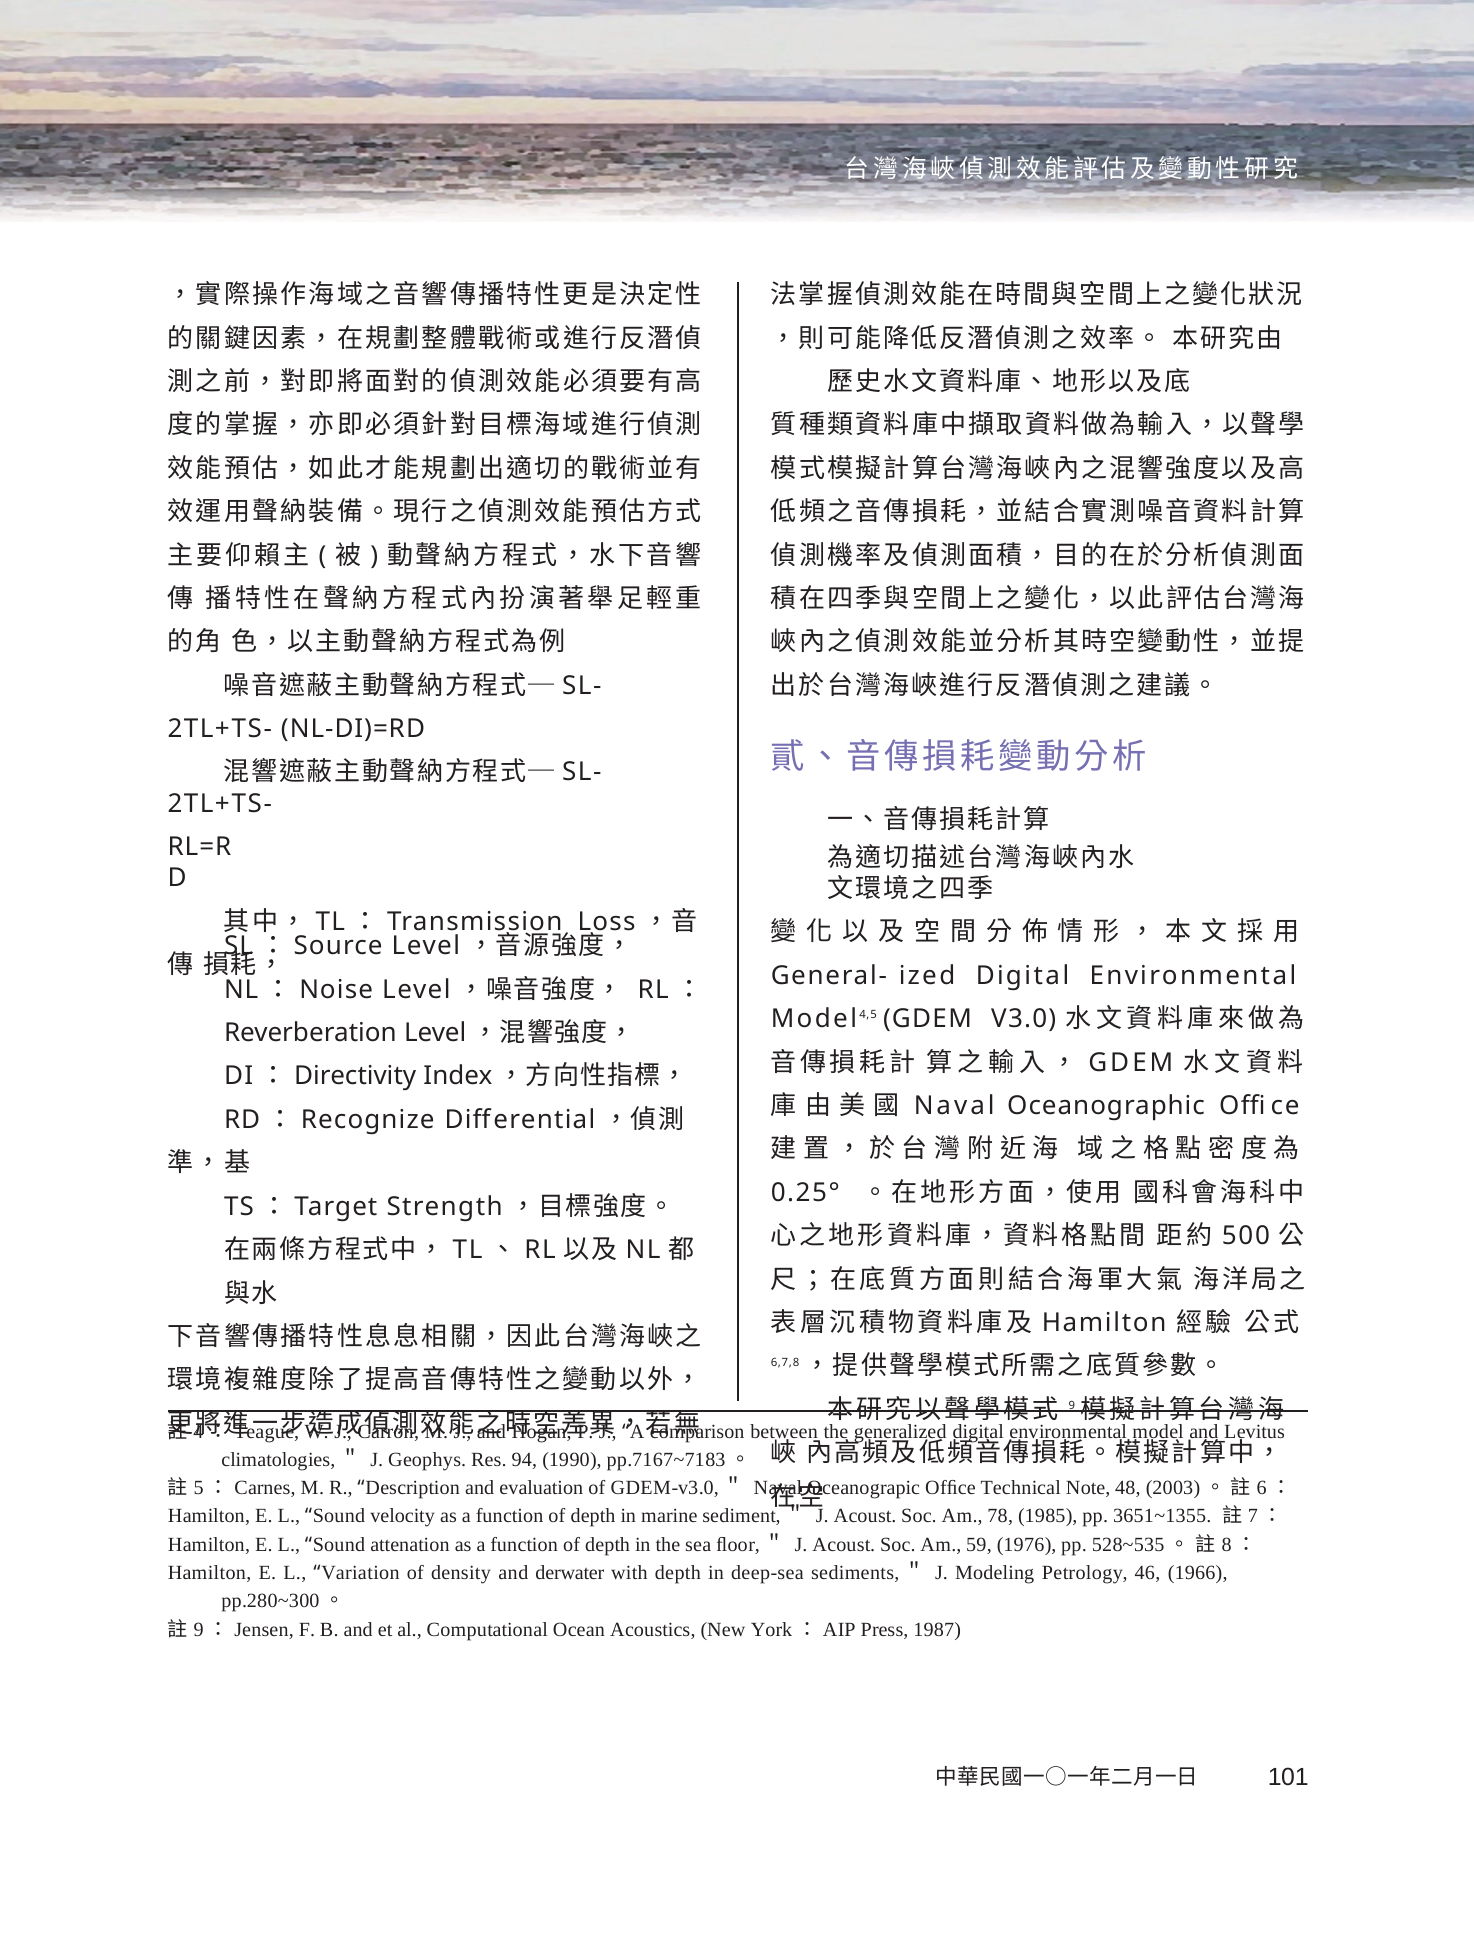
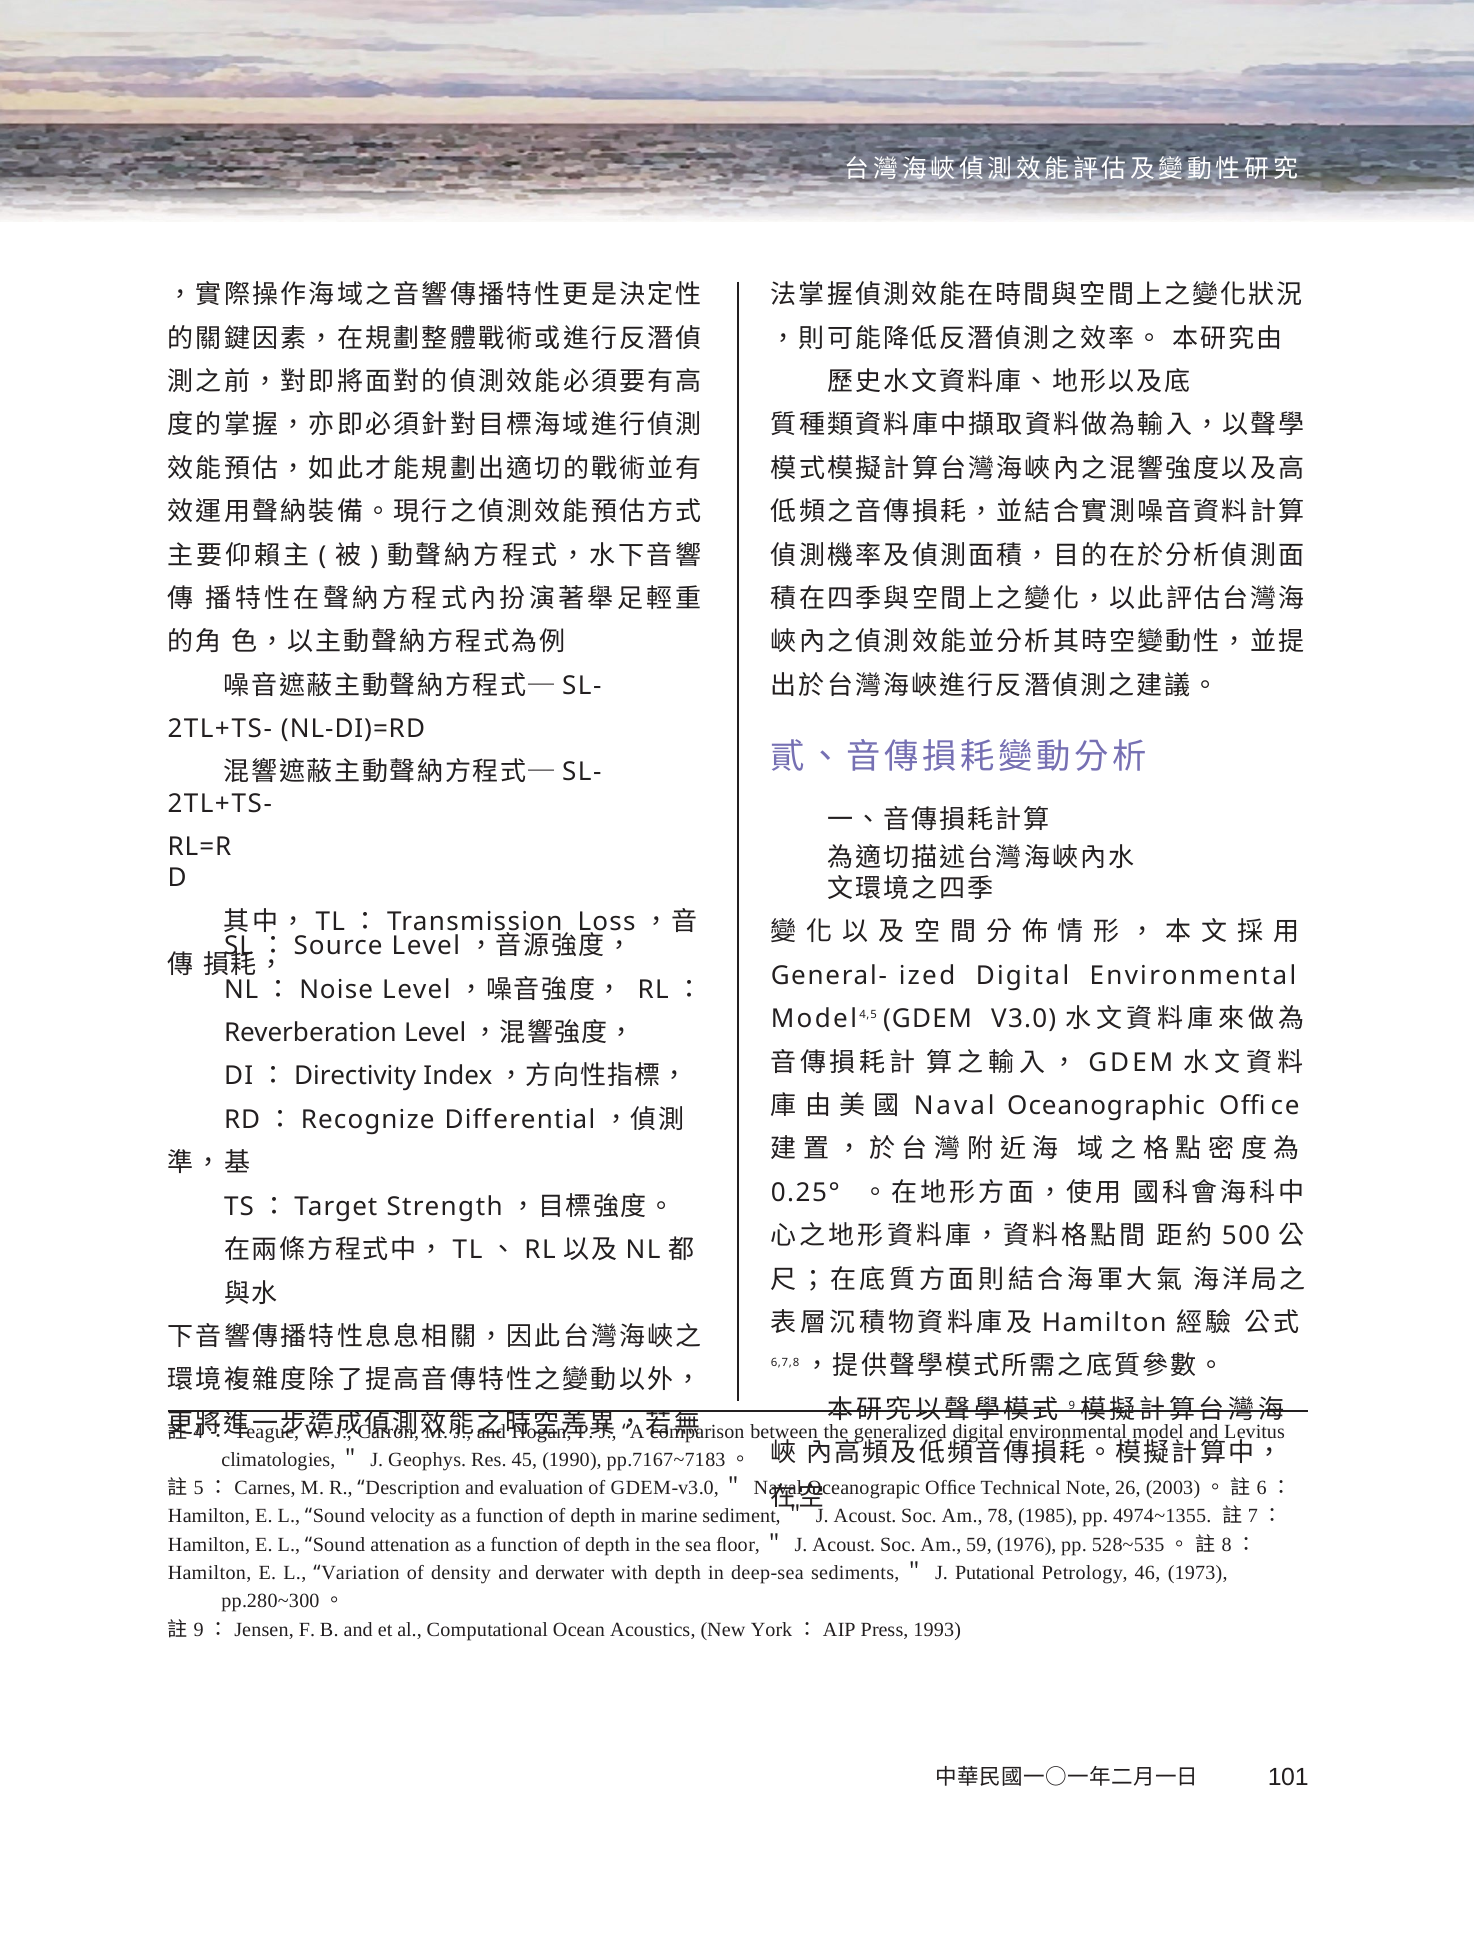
94: 94 -> 45
48: 48 -> 26
3651~1355: 3651~1355 -> 4974~1355
Modeling: Modeling -> Putational
1966: 1966 -> 1973
1987: 1987 -> 1993
